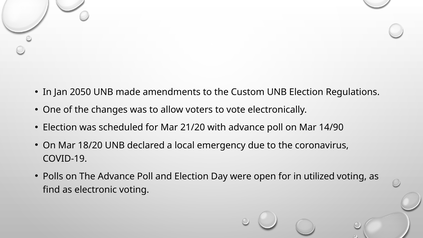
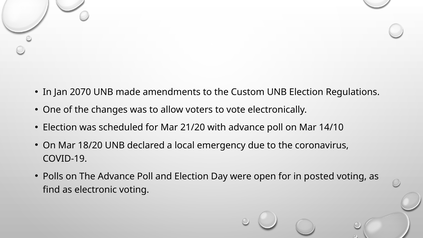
2050: 2050 -> 2070
14/90: 14/90 -> 14/10
utilized: utilized -> posted
